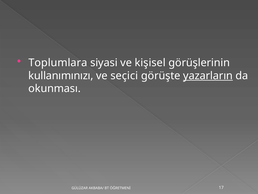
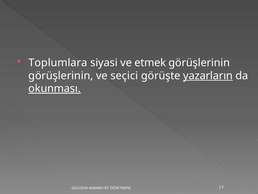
kişisel: kişisel -> etmek
kullanımınızı at (61, 75): kullanımınızı -> görüşlerinin
okunması underline: none -> present
